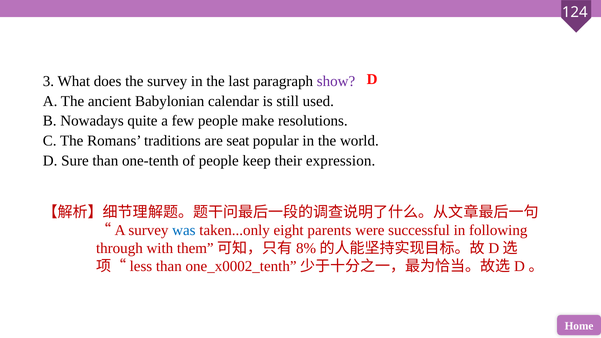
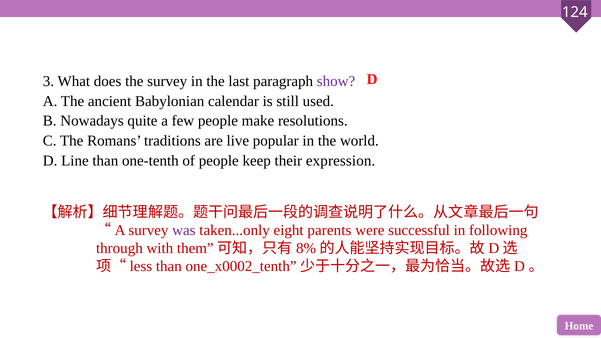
seat: seat -> live
Sure: Sure -> Line
was colour: blue -> purple
